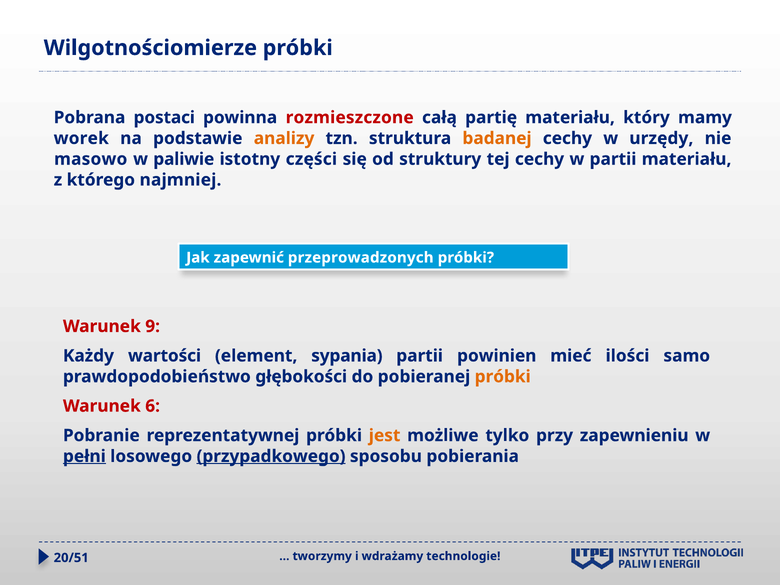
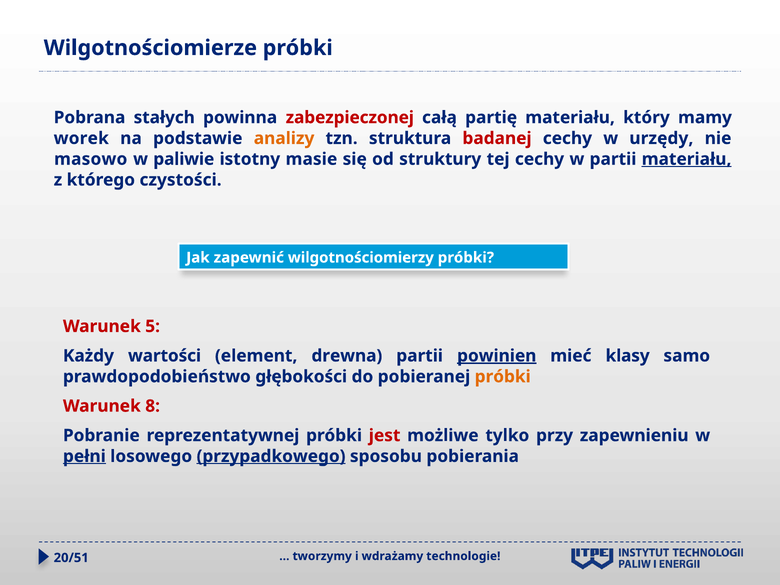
postaci: postaci -> stałych
rozmieszczone: rozmieszczone -> zabezpieczonej
badanej colour: orange -> red
części: części -> masie
materiału at (687, 159) underline: none -> present
najmniej: najmniej -> czystości
przeprowadzonych: przeprowadzonych -> wilgotnościomierzy
9: 9 -> 5
sypania: sypania -> drewna
powinien underline: none -> present
ilości: ilości -> klasy
6: 6 -> 8
jest colour: orange -> red
